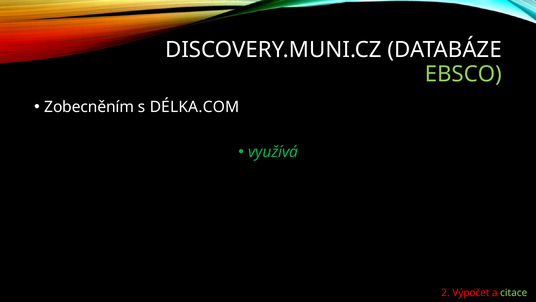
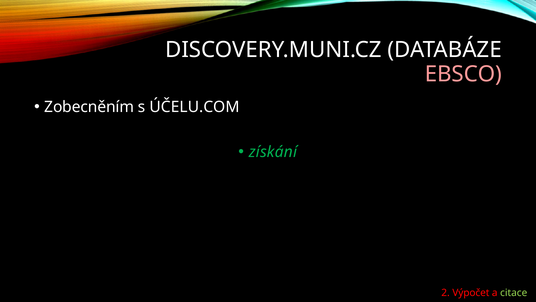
EBSCO colour: light green -> pink
DÉLKA.COM: DÉLKA.COM -> ÚČELU.COM
využívá: využívá -> získání
